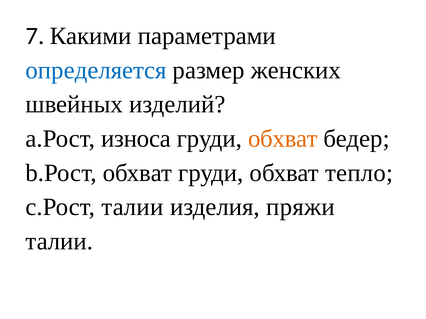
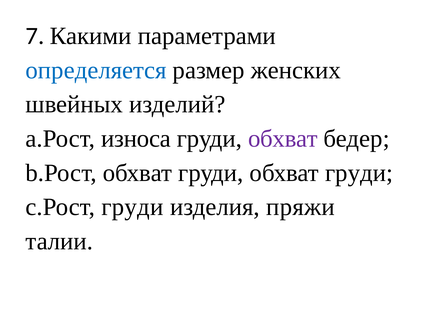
обхват at (283, 139) colour: orange -> purple
груди обхват тепло: тепло -> груди
c.Рост талии: талии -> груди
